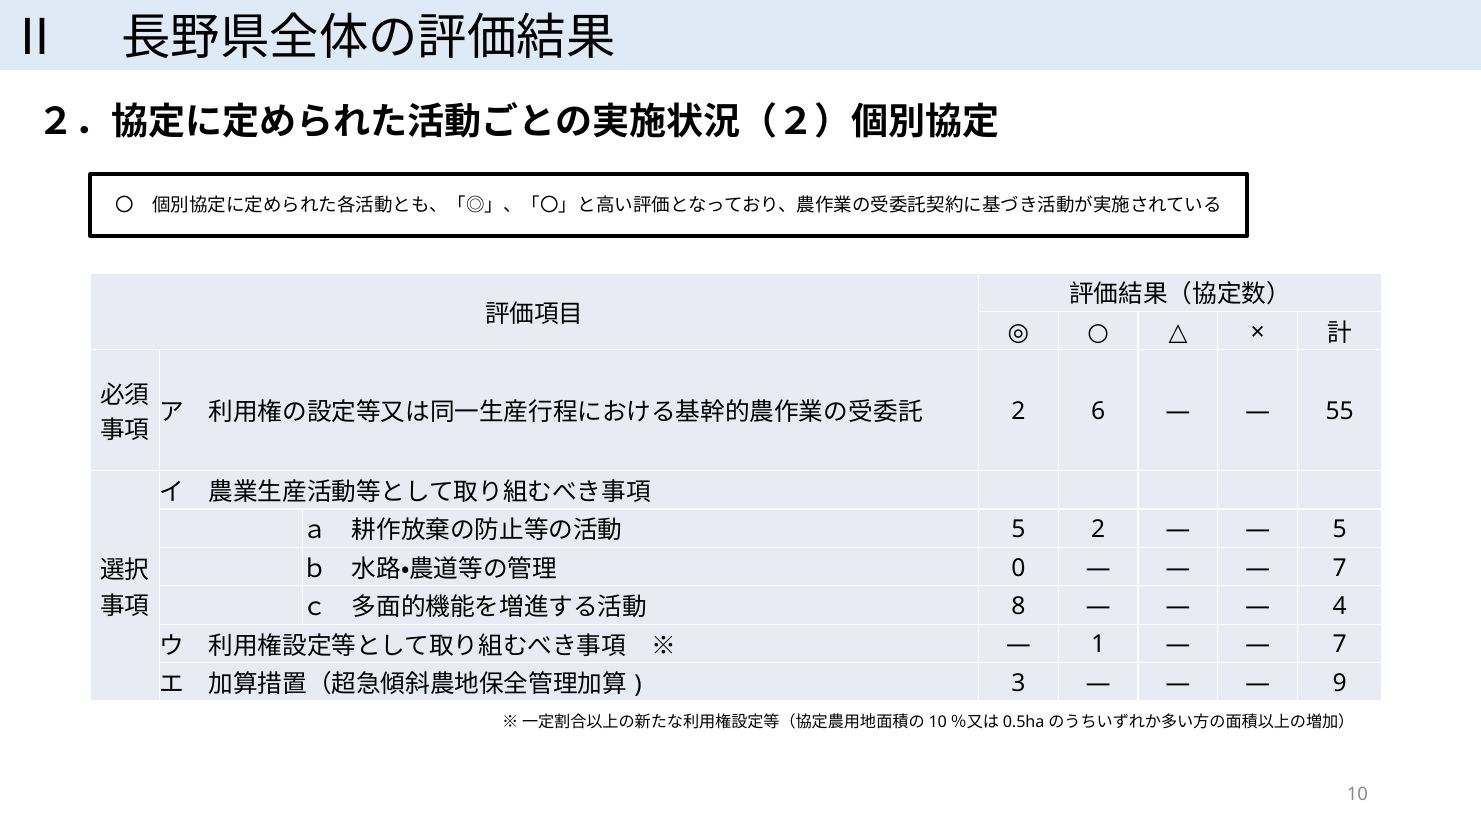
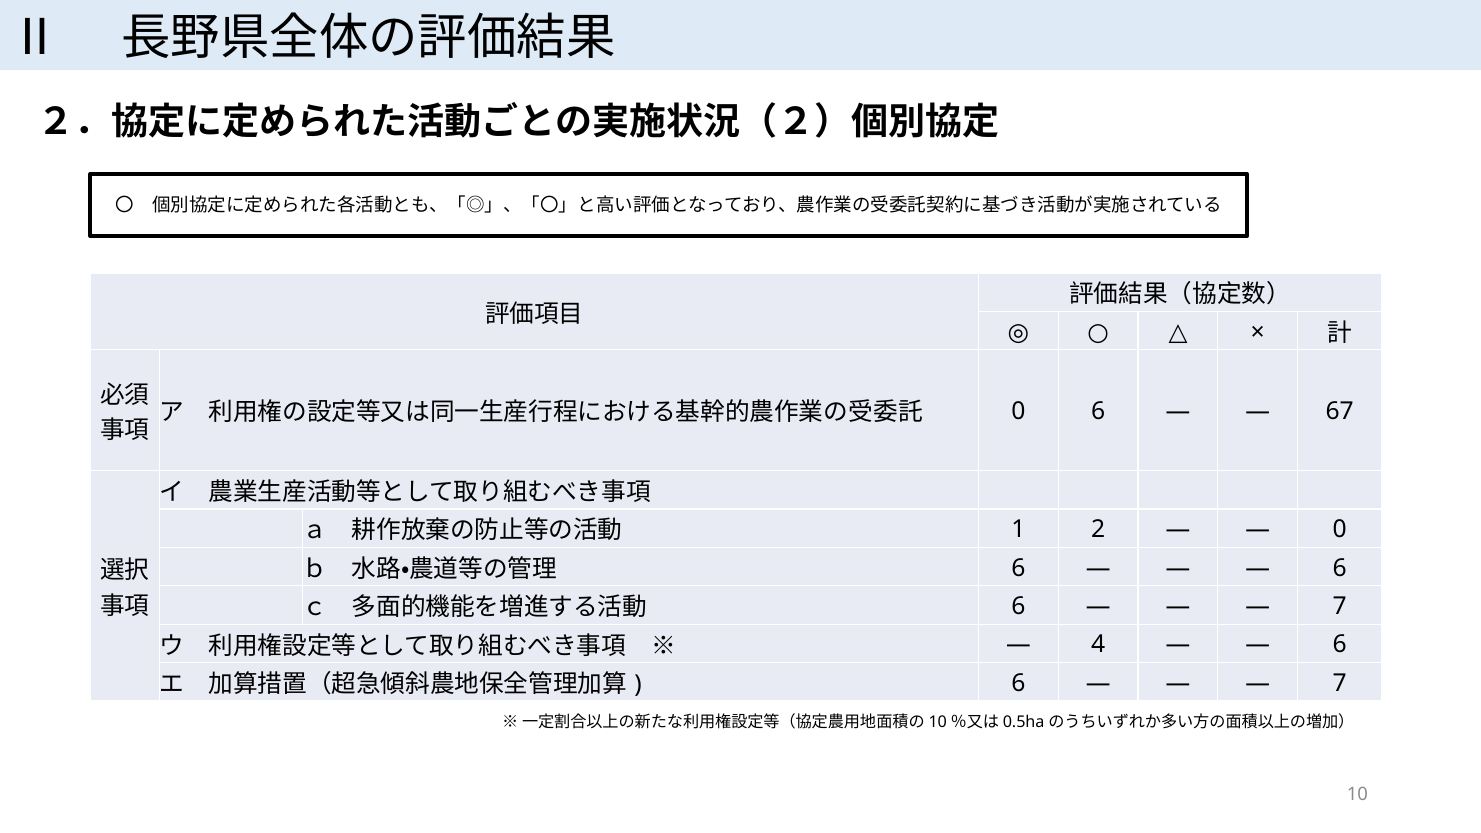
2 at (1018, 412): 2 -> 0
55: 55 -> 67
5 at (1018, 530): 5 -> 1
5 at (1340, 530): 5 -> 0
0 at (1018, 568): 0 -> 6
7 at (1340, 568): 7 -> 6
8 at (1018, 606): 8 -> 6
4 at (1340, 606): 4 -> 7
1: 1 -> 4
7 at (1340, 645): 7 -> 6
3 at (1018, 683): 3 -> 6
9 at (1340, 683): 9 -> 7
